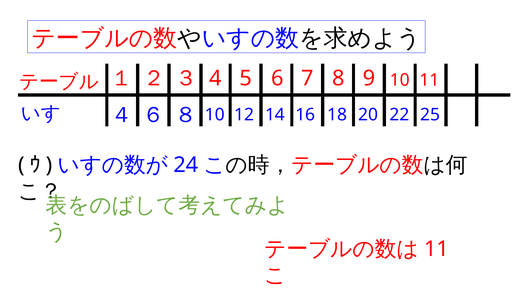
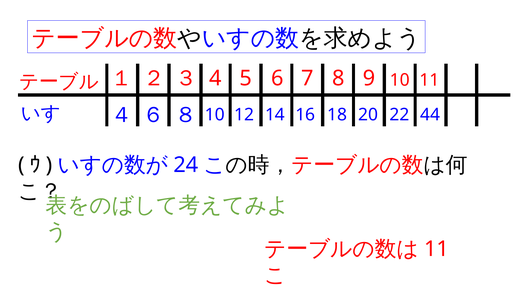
25: 25 -> 44
